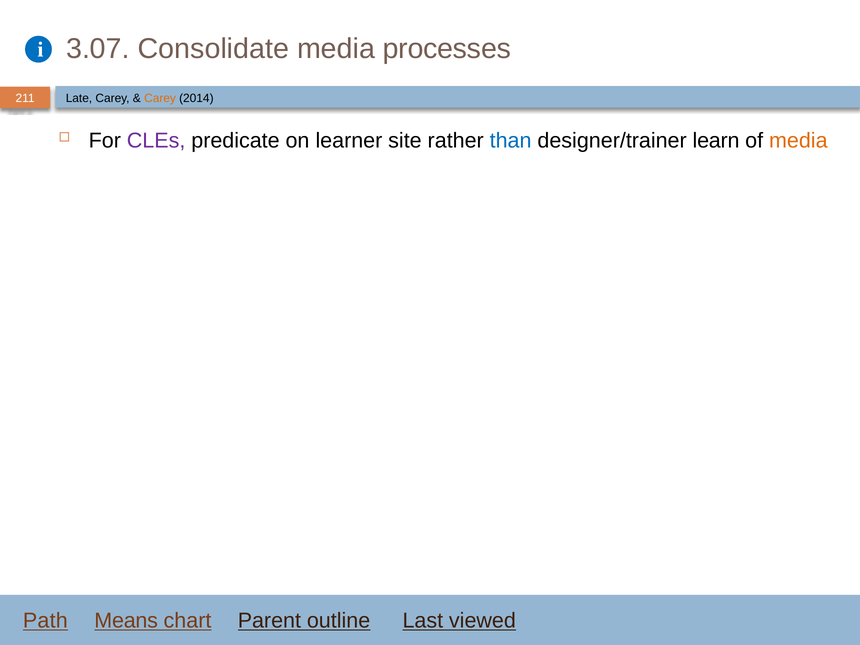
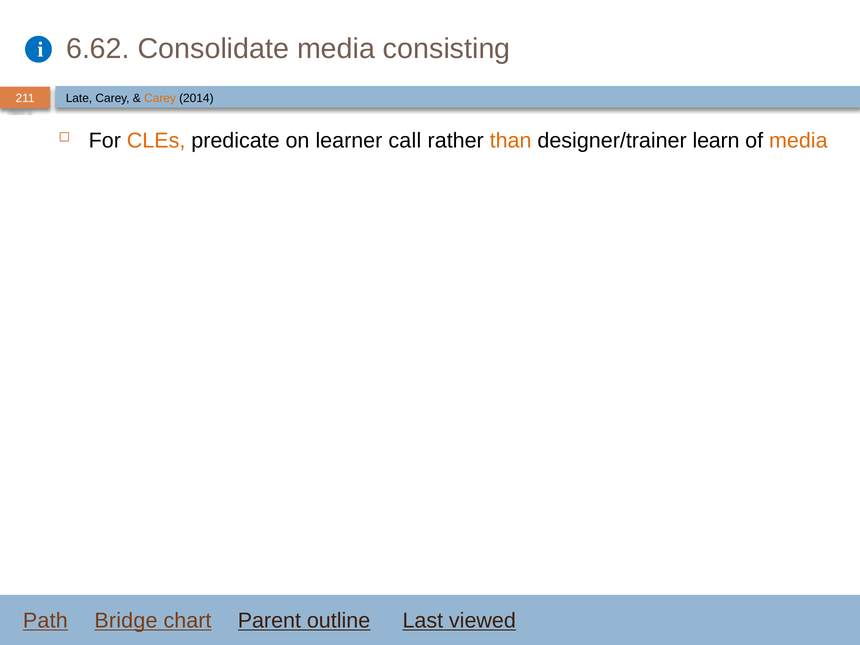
3.07: 3.07 -> 6.62
processes: processes -> consisting
CLEs colour: purple -> orange
site: site -> call
than colour: blue -> orange
Means: Means -> Bridge
